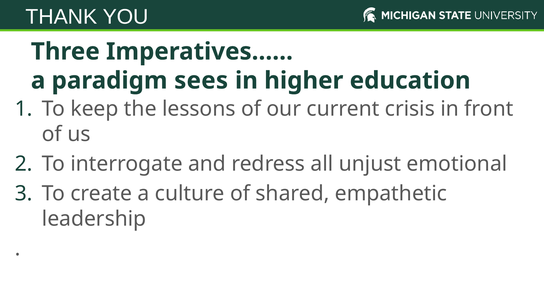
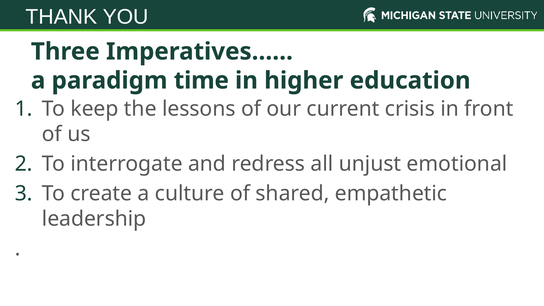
sees: sees -> time
